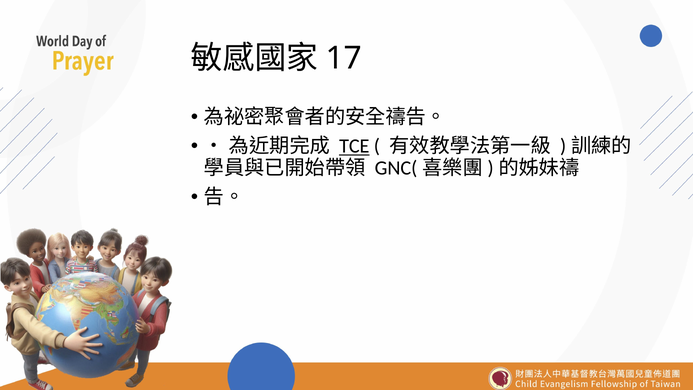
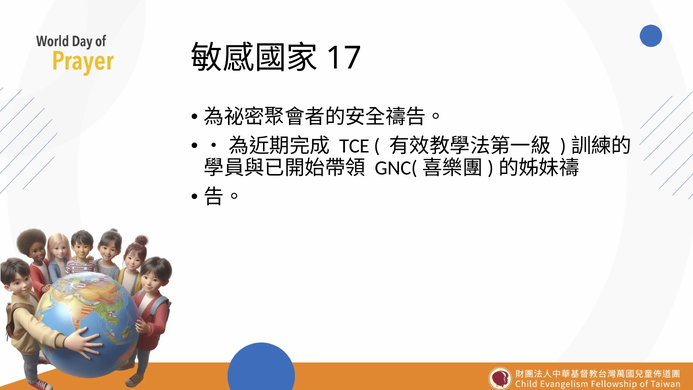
TCE underline: present -> none
